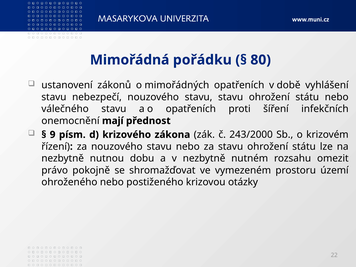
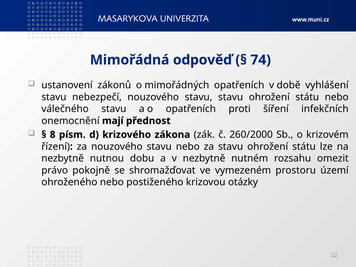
pořádku: pořádku -> odpověď
80: 80 -> 74
9: 9 -> 8
243/2000: 243/2000 -> 260/2000
